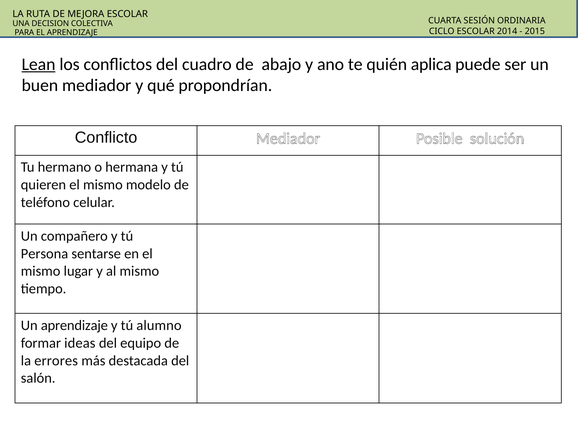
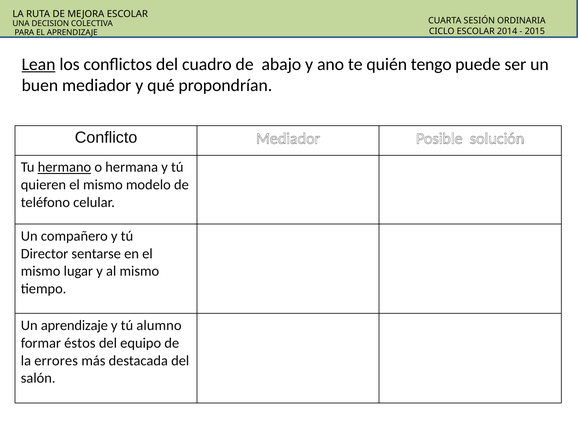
aplica: aplica -> tengo
hermano underline: none -> present
Persona: Persona -> Director
ideas: ideas -> éstos
